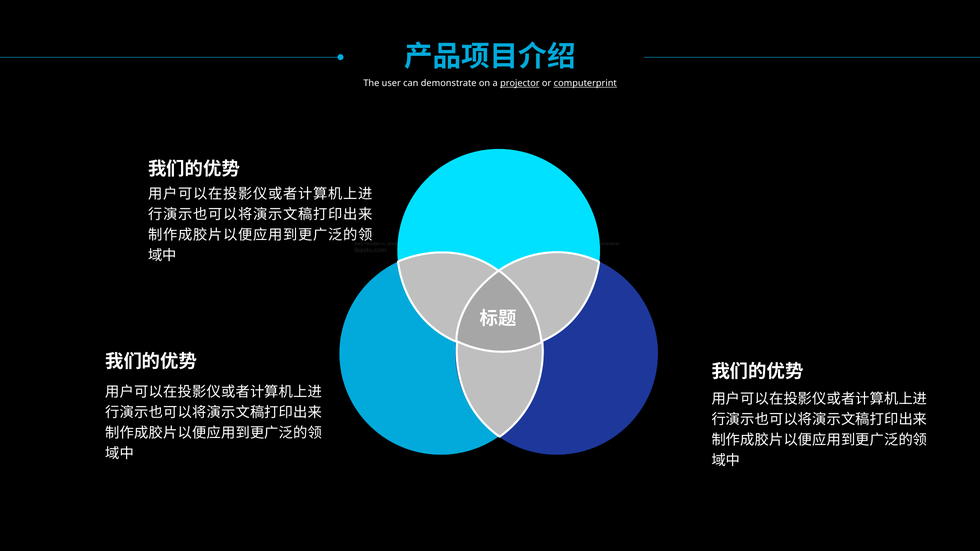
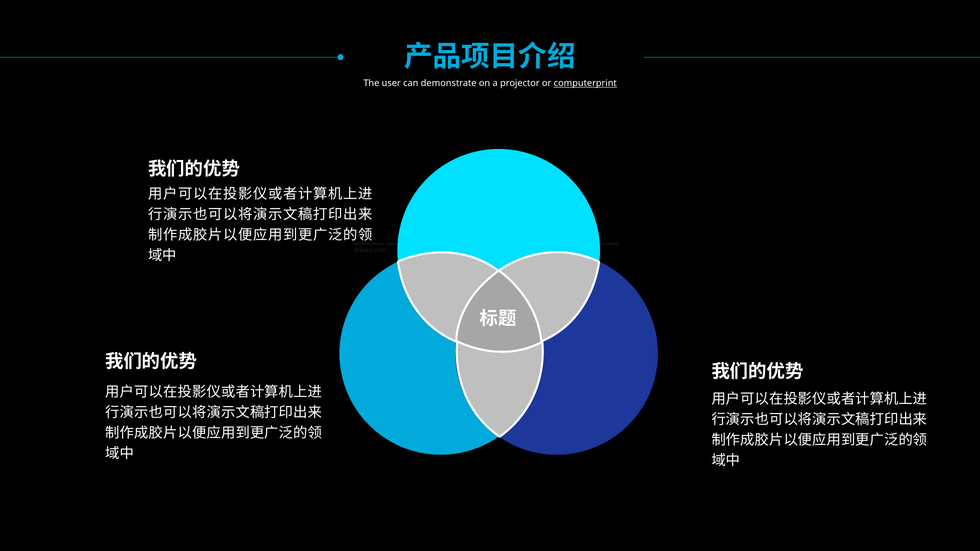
projector underline: present -> none
